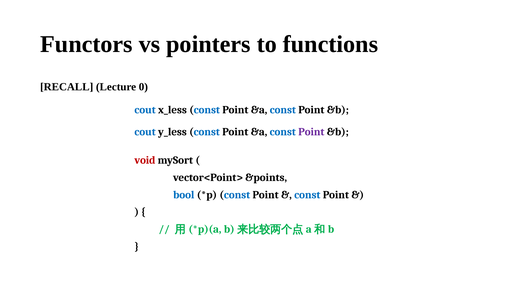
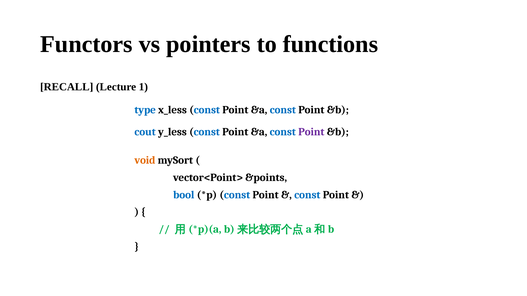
0: 0 -> 1
cout at (145, 110): cout -> type
void colour: red -> orange
